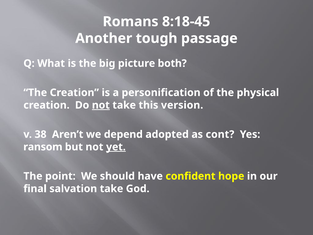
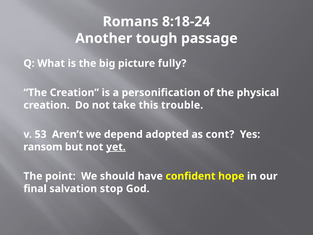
8:18-45: 8:18-45 -> 8:18-24
both: both -> fully
not at (101, 105) underline: present -> none
version: version -> trouble
38: 38 -> 53
salvation take: take -> stop
